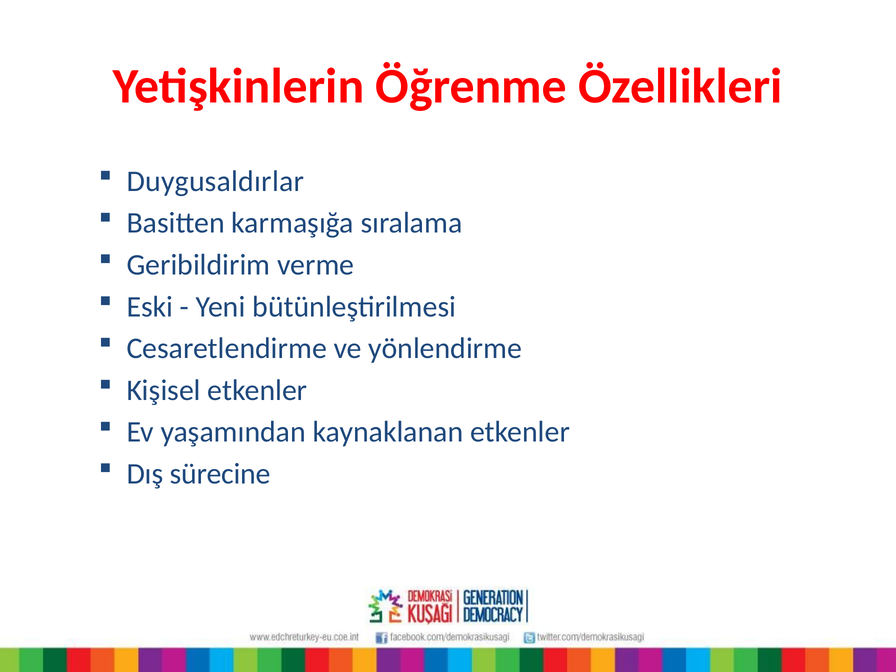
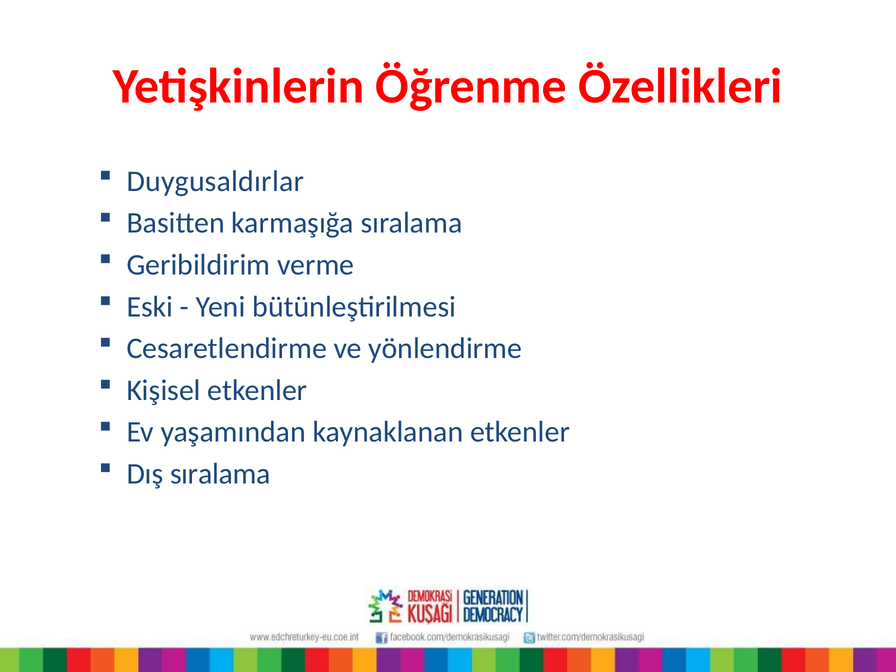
Dış sürecine: sürecine -> sıralama
